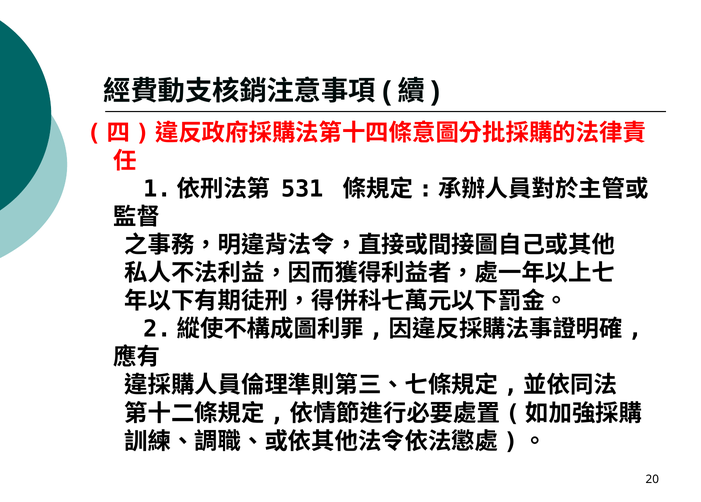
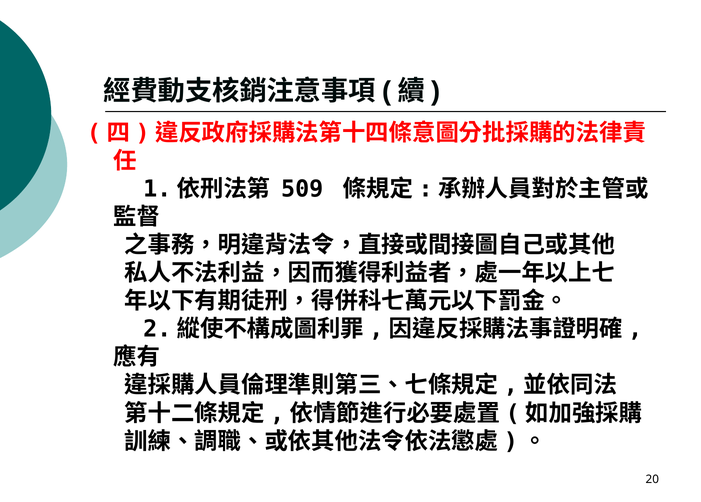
531: 531 -> 509
